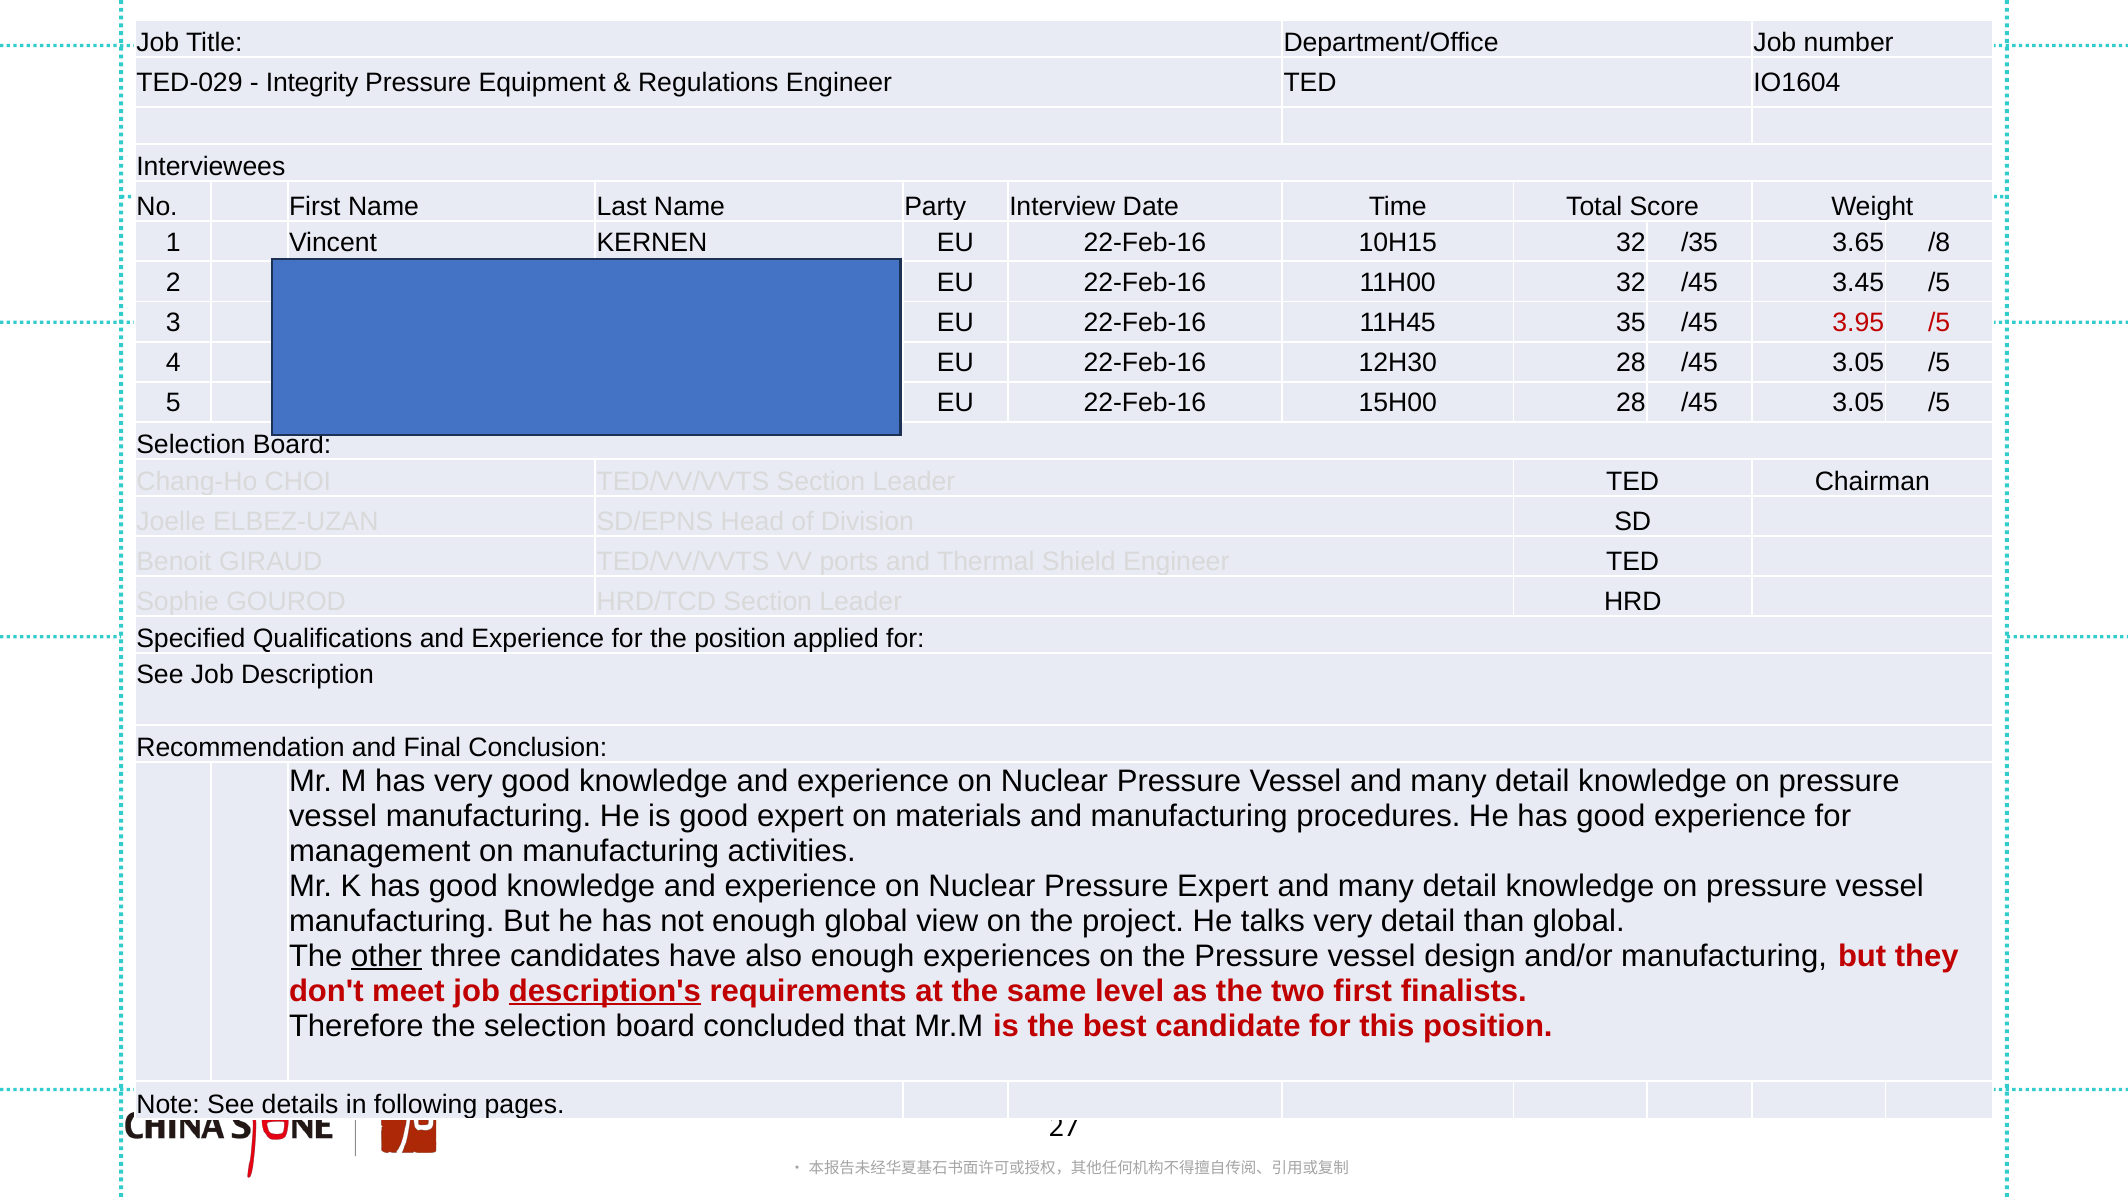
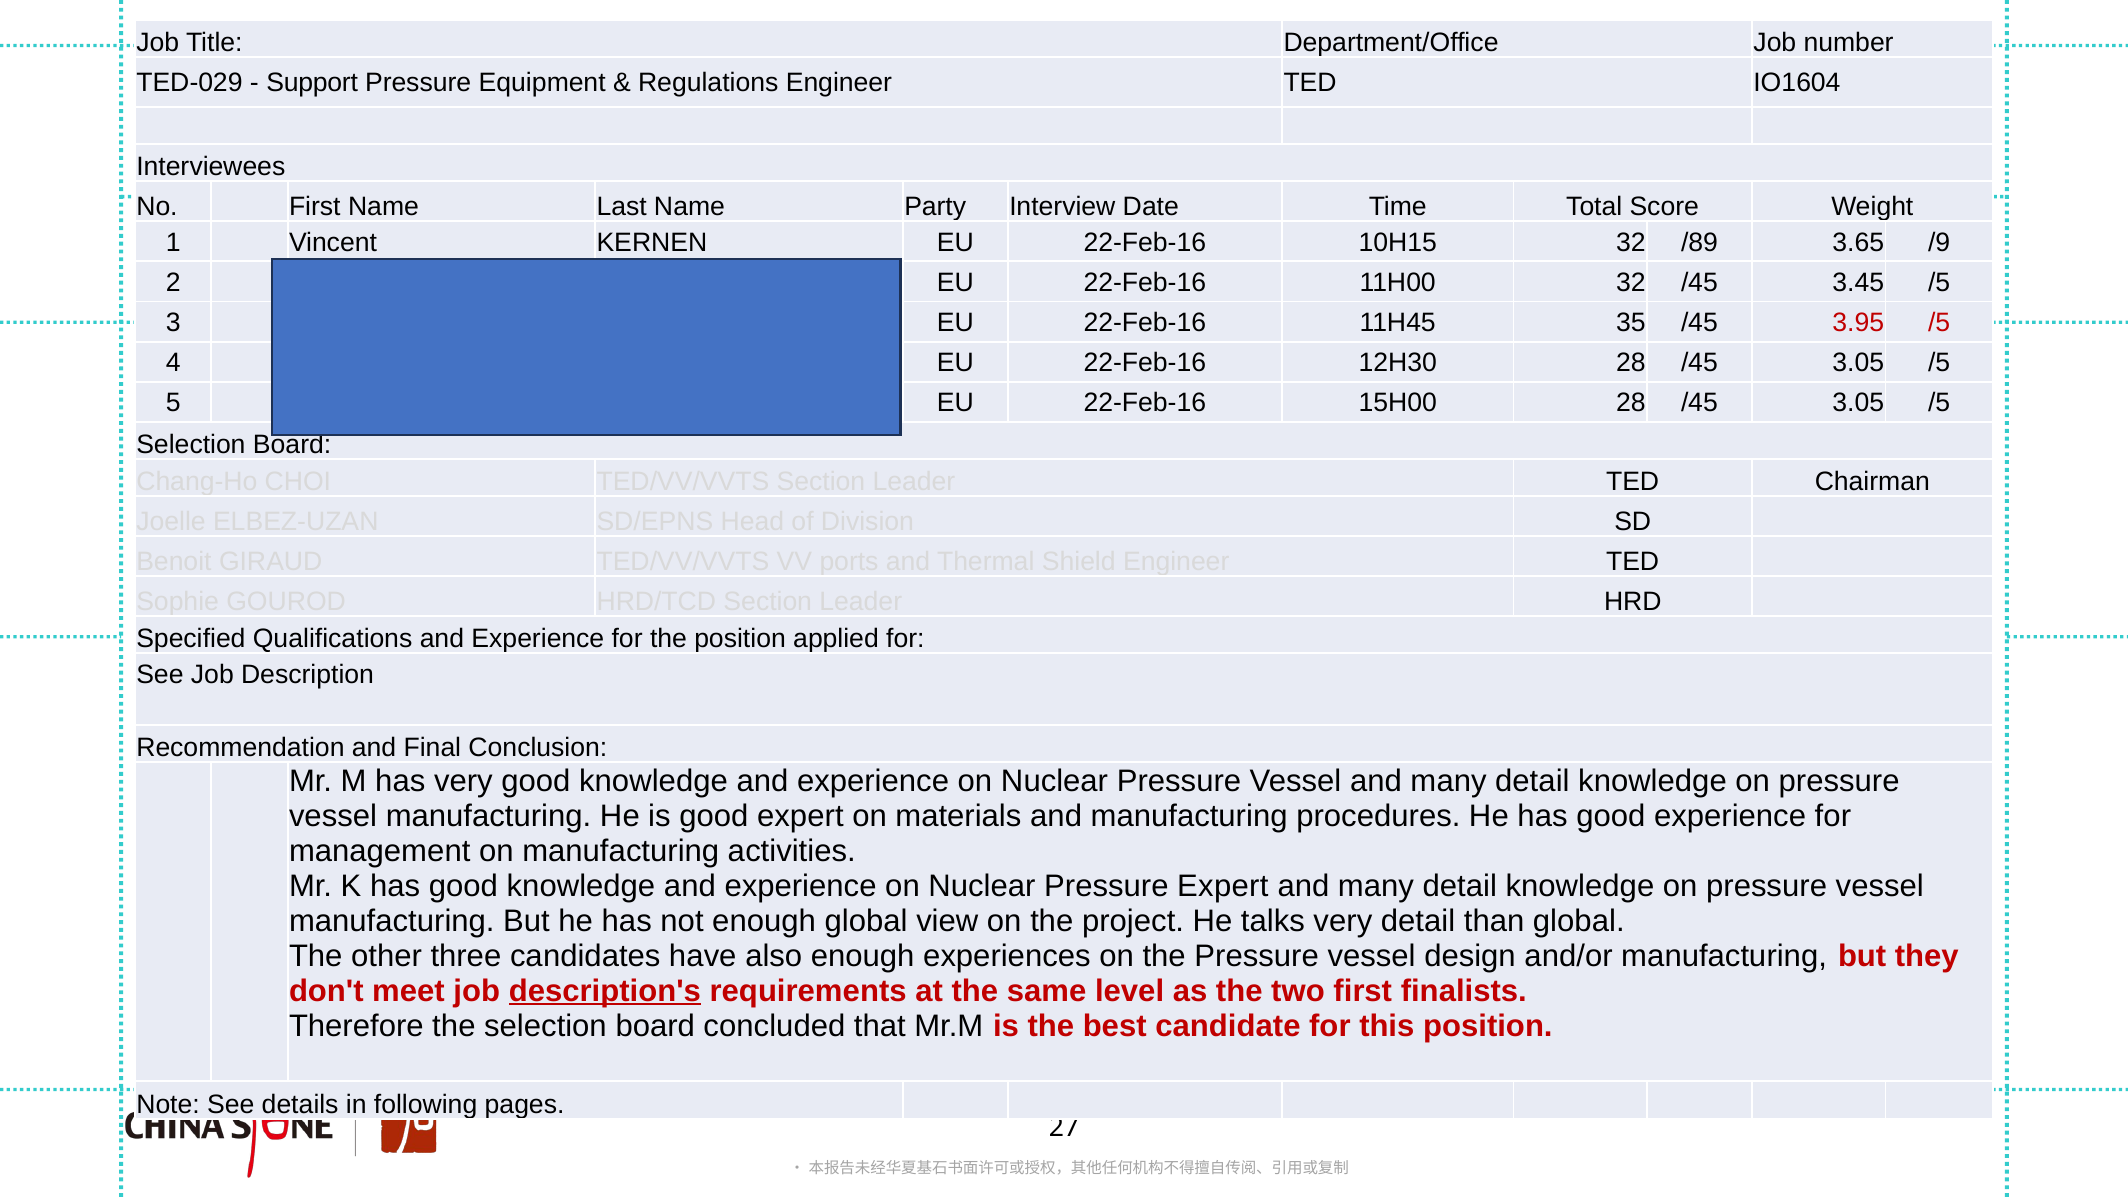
Integrity: Integrity -> Support
/35: /35 -> /89
/8: /8 -> /9
other underline: present -> none
